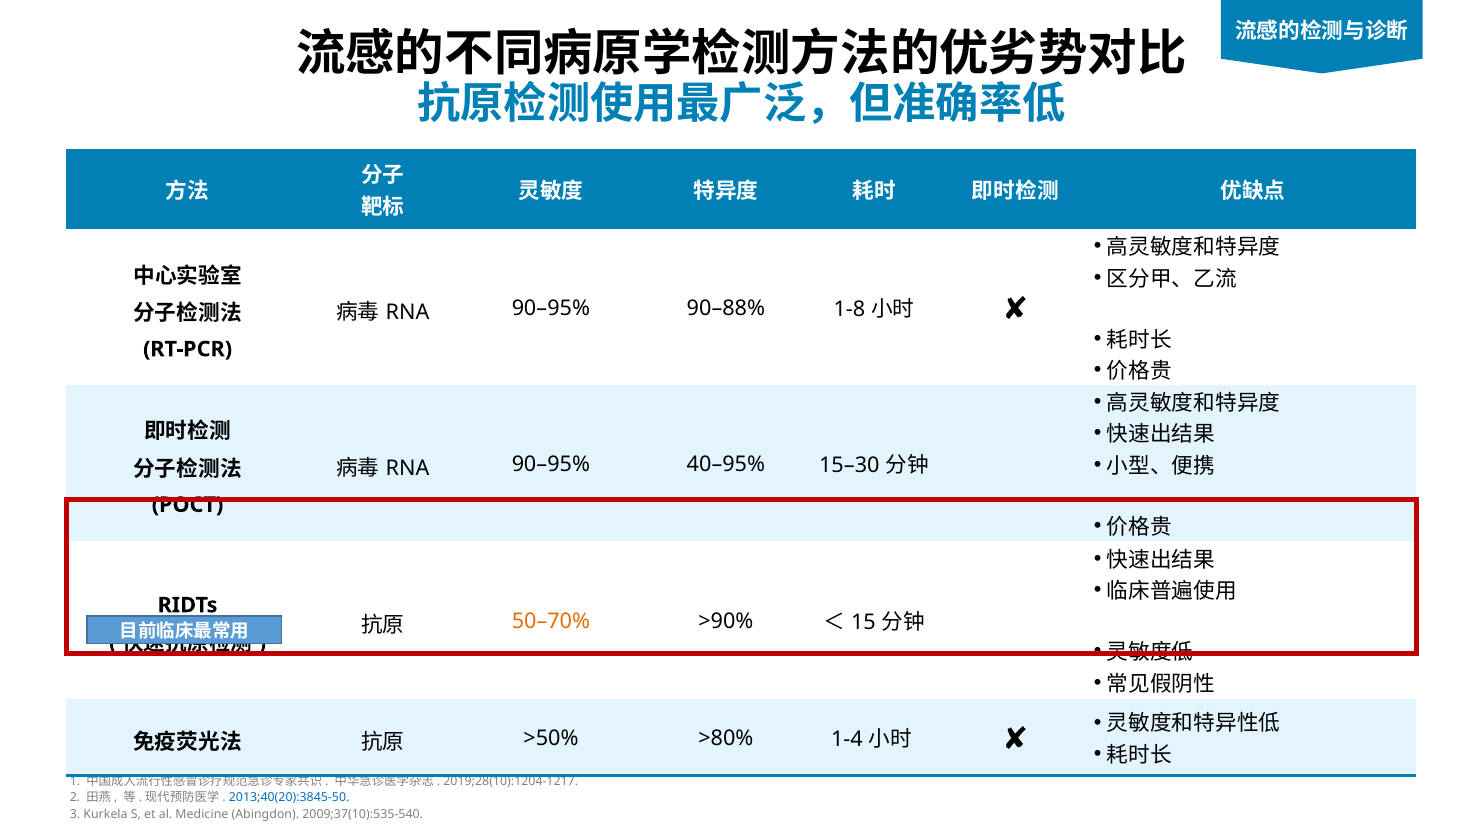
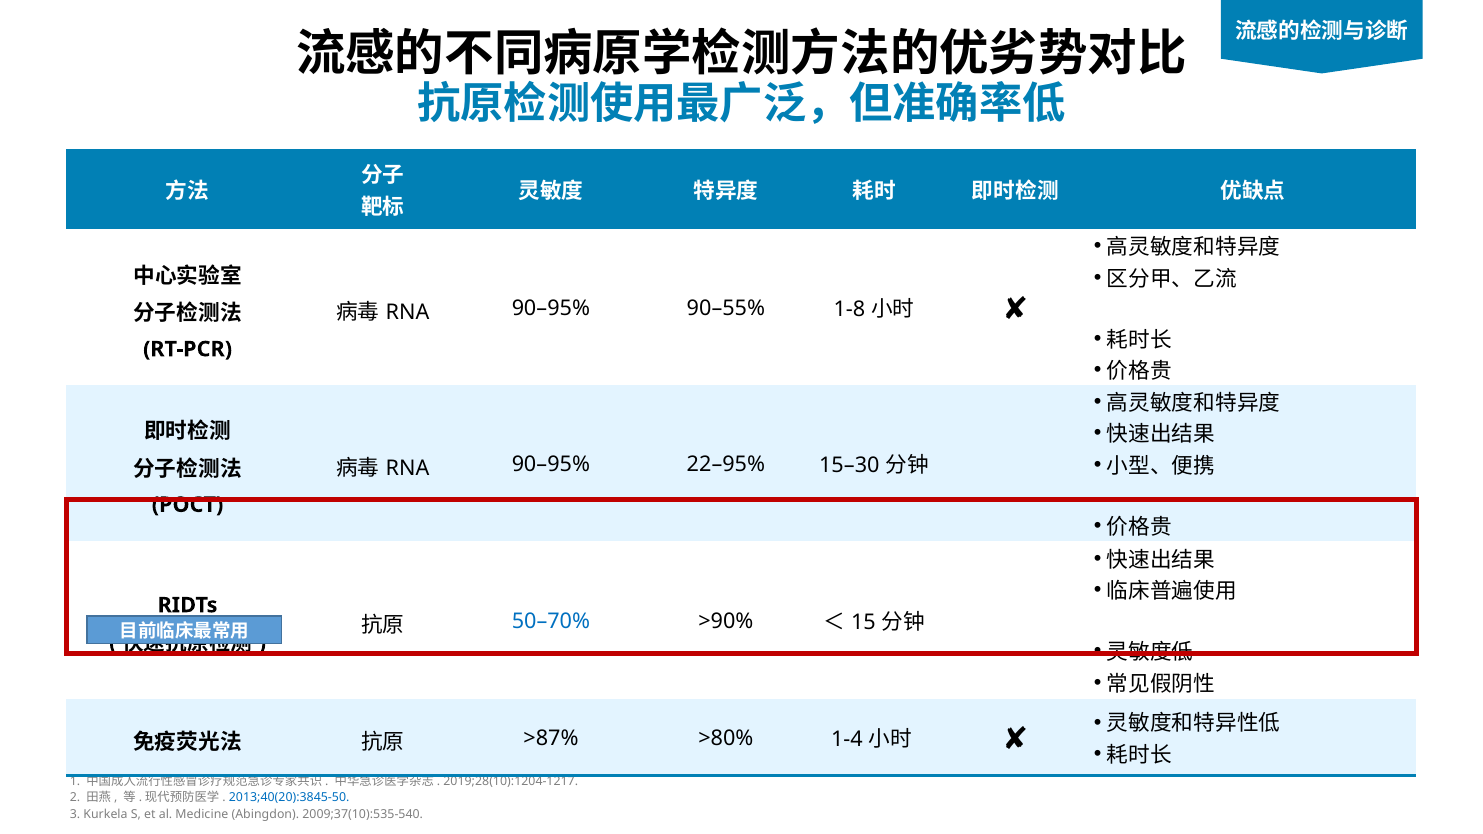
90–88%: 90–88% -> 90–55%
40–95%: 40–95% -> 22–95%
50–70% colour: orange -> blue
>50%: >50% -> >87%
